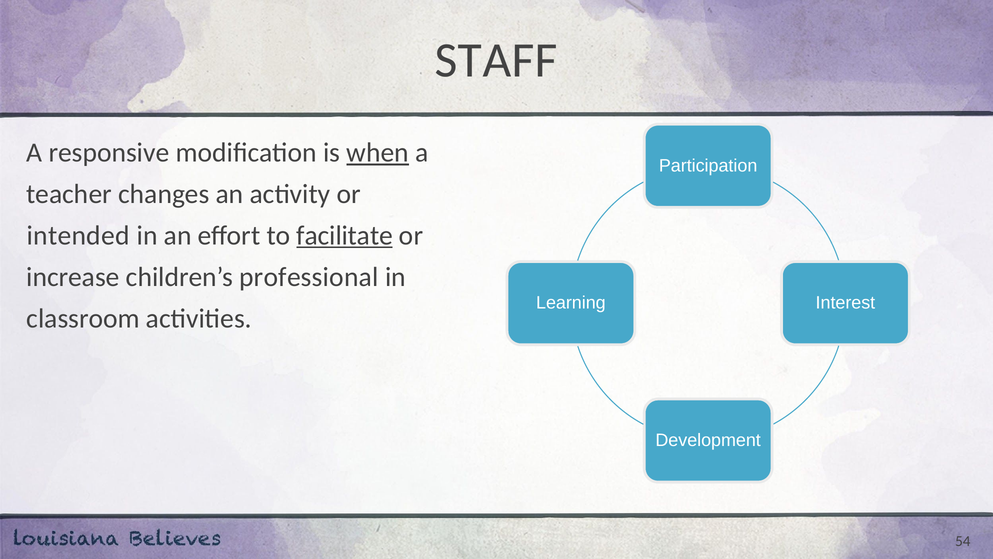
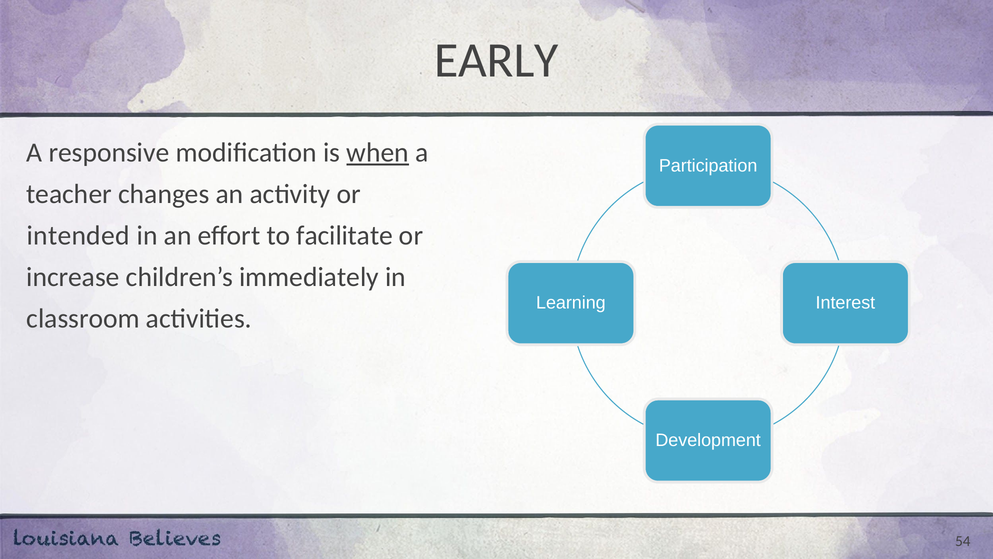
STAFF: STAFF -> EARLY
facilitate underline: present -> none
professional: professional -> immediately
